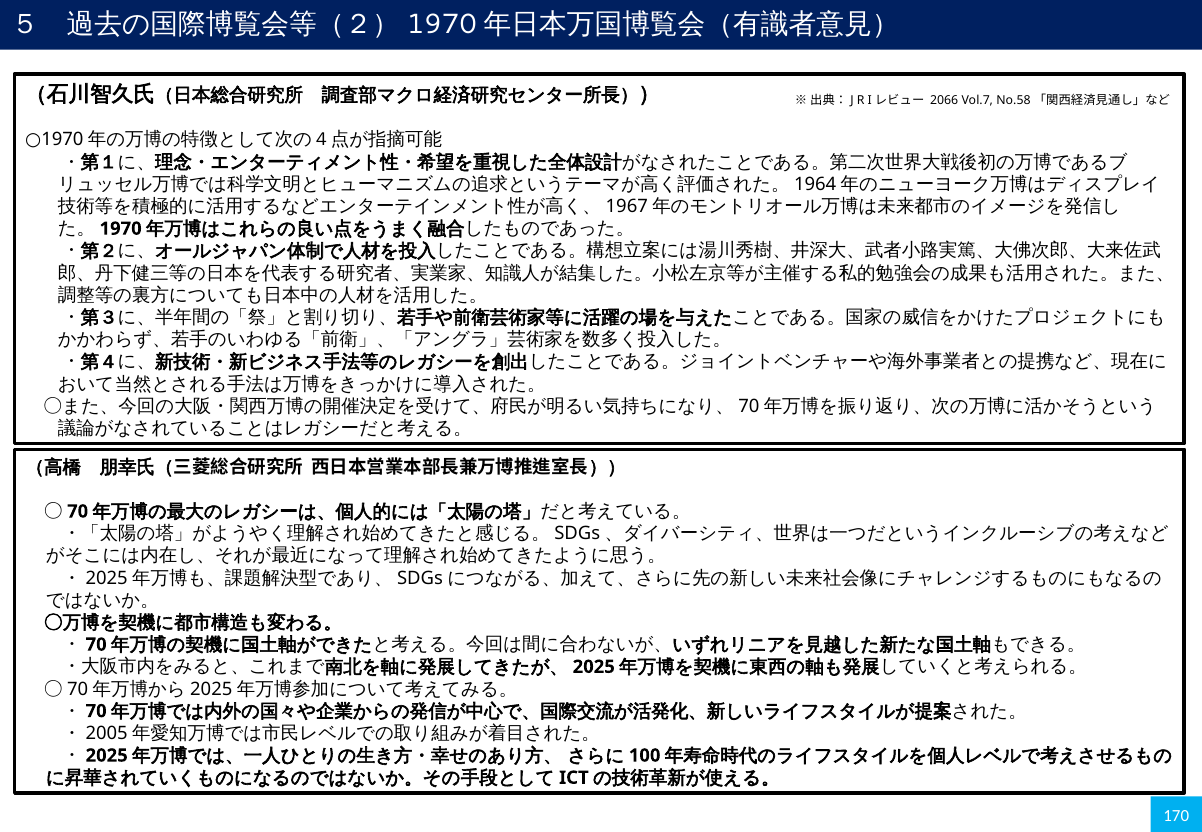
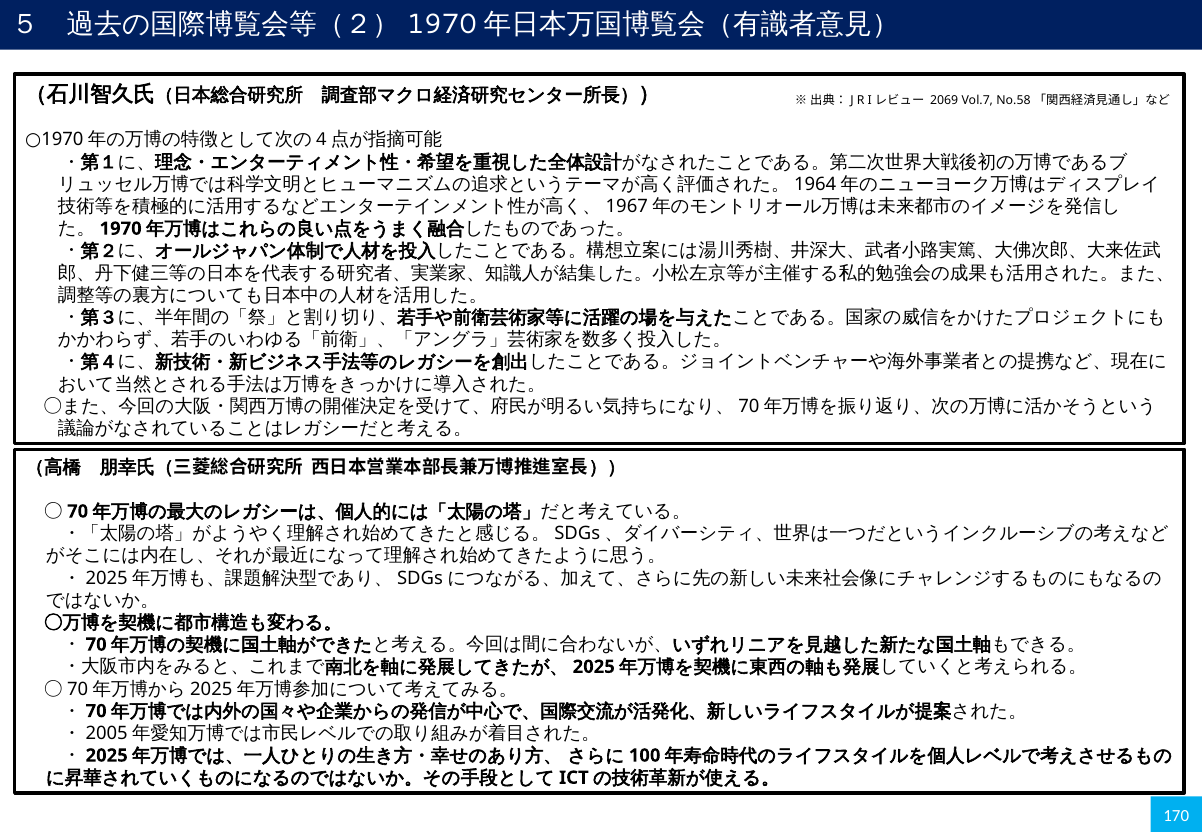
2066: 2066 -> 2069
